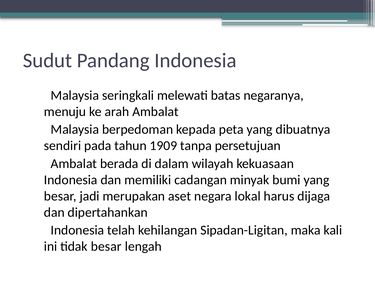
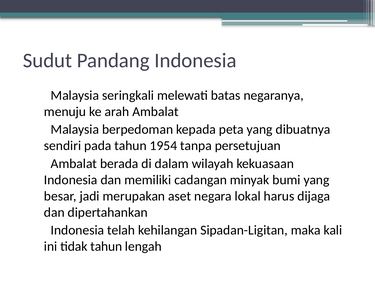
1909: 1909 -> 1954
tidak besar: besar -> tahun
